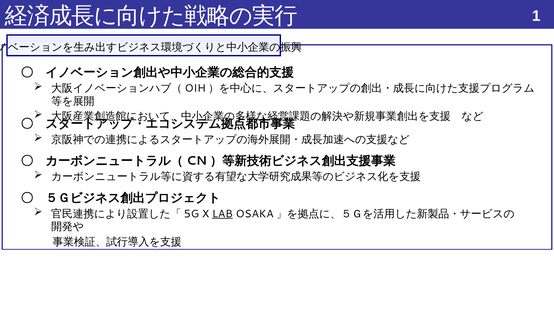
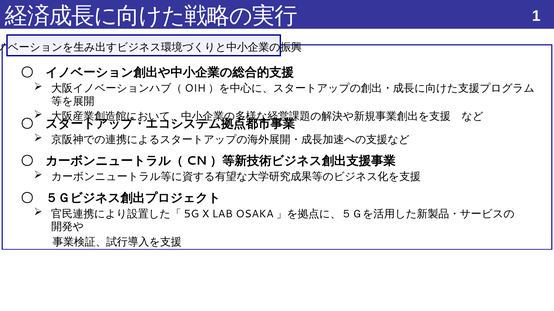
LAB underline: present -> none
